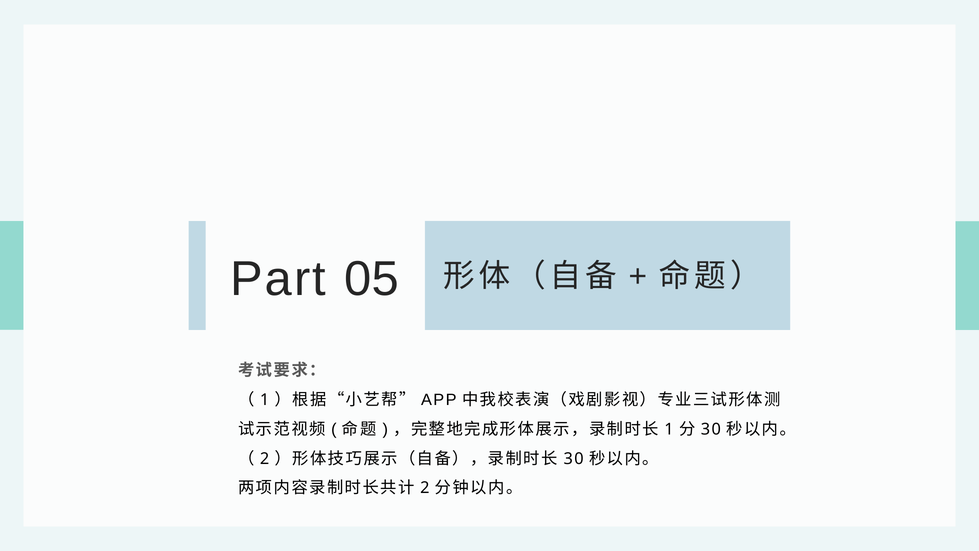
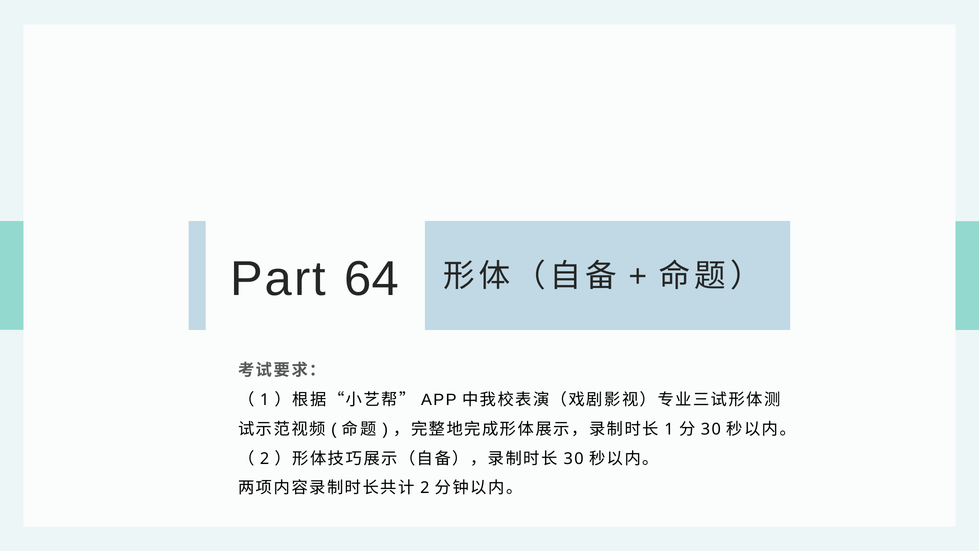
05: 05 -> 64
